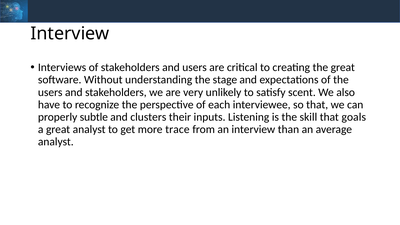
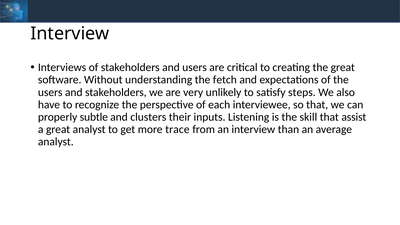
stage: stage -> fetch
scent: scent -> steps
goals: goals -> assist
